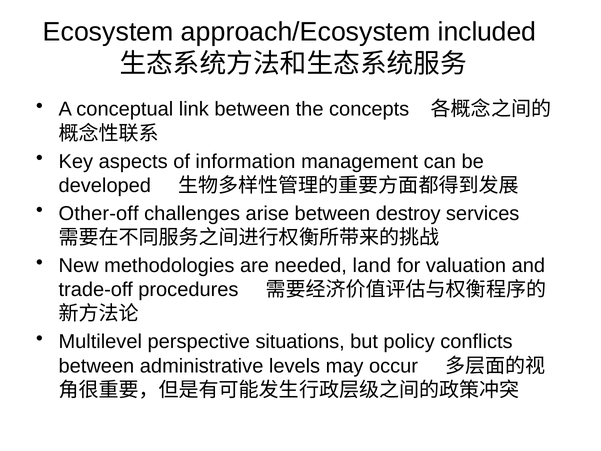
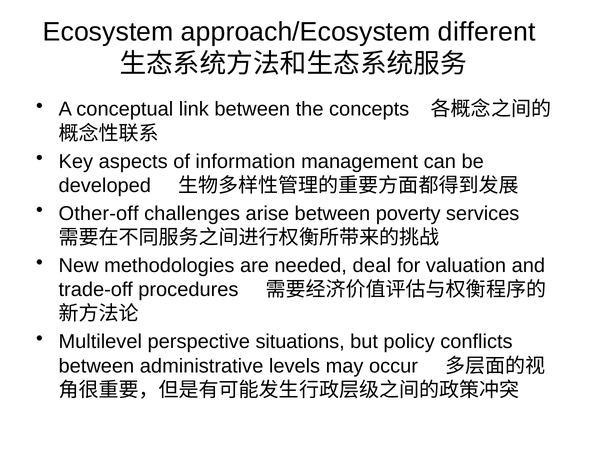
included: included -> different
destroy: destroy -> poverty
land: land -> deal
